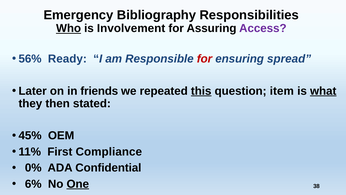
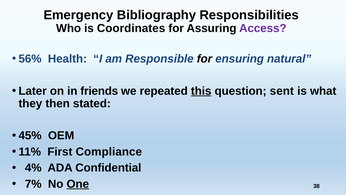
Who underline: present -> none
Involvement: Involvement -> Coordinates
Ready: Ready -> Health
for at (204, 59) colour: red -> black
spread: spread -> natural
item: item -> sent
what underline: present -> none
0%: 0% -> 4%
6%: 6% -> 7%
